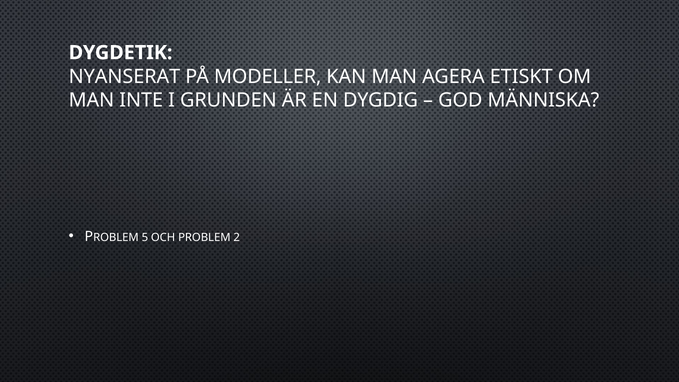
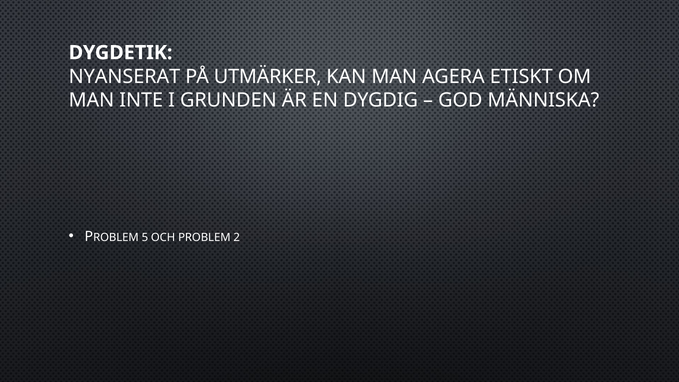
MODELLER: MODELLER -> UTMÄRKER
